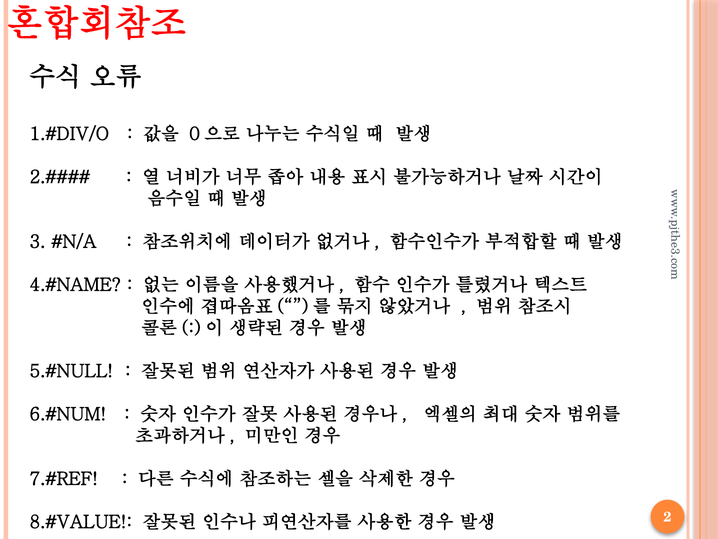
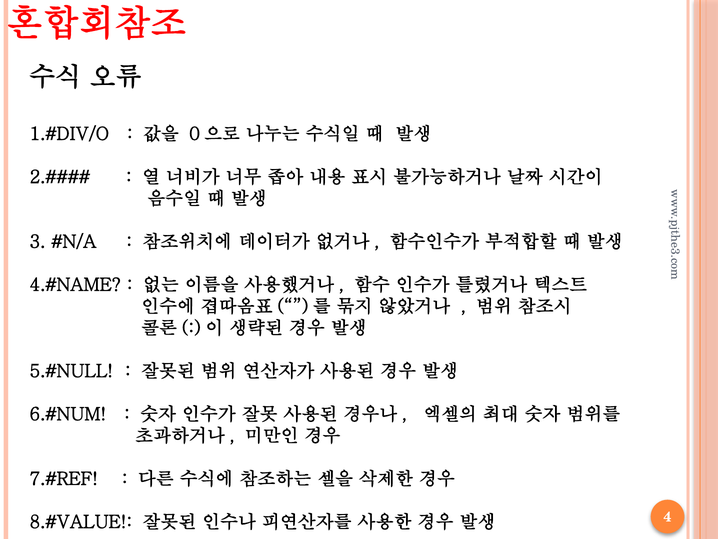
2: 2 -> 4
